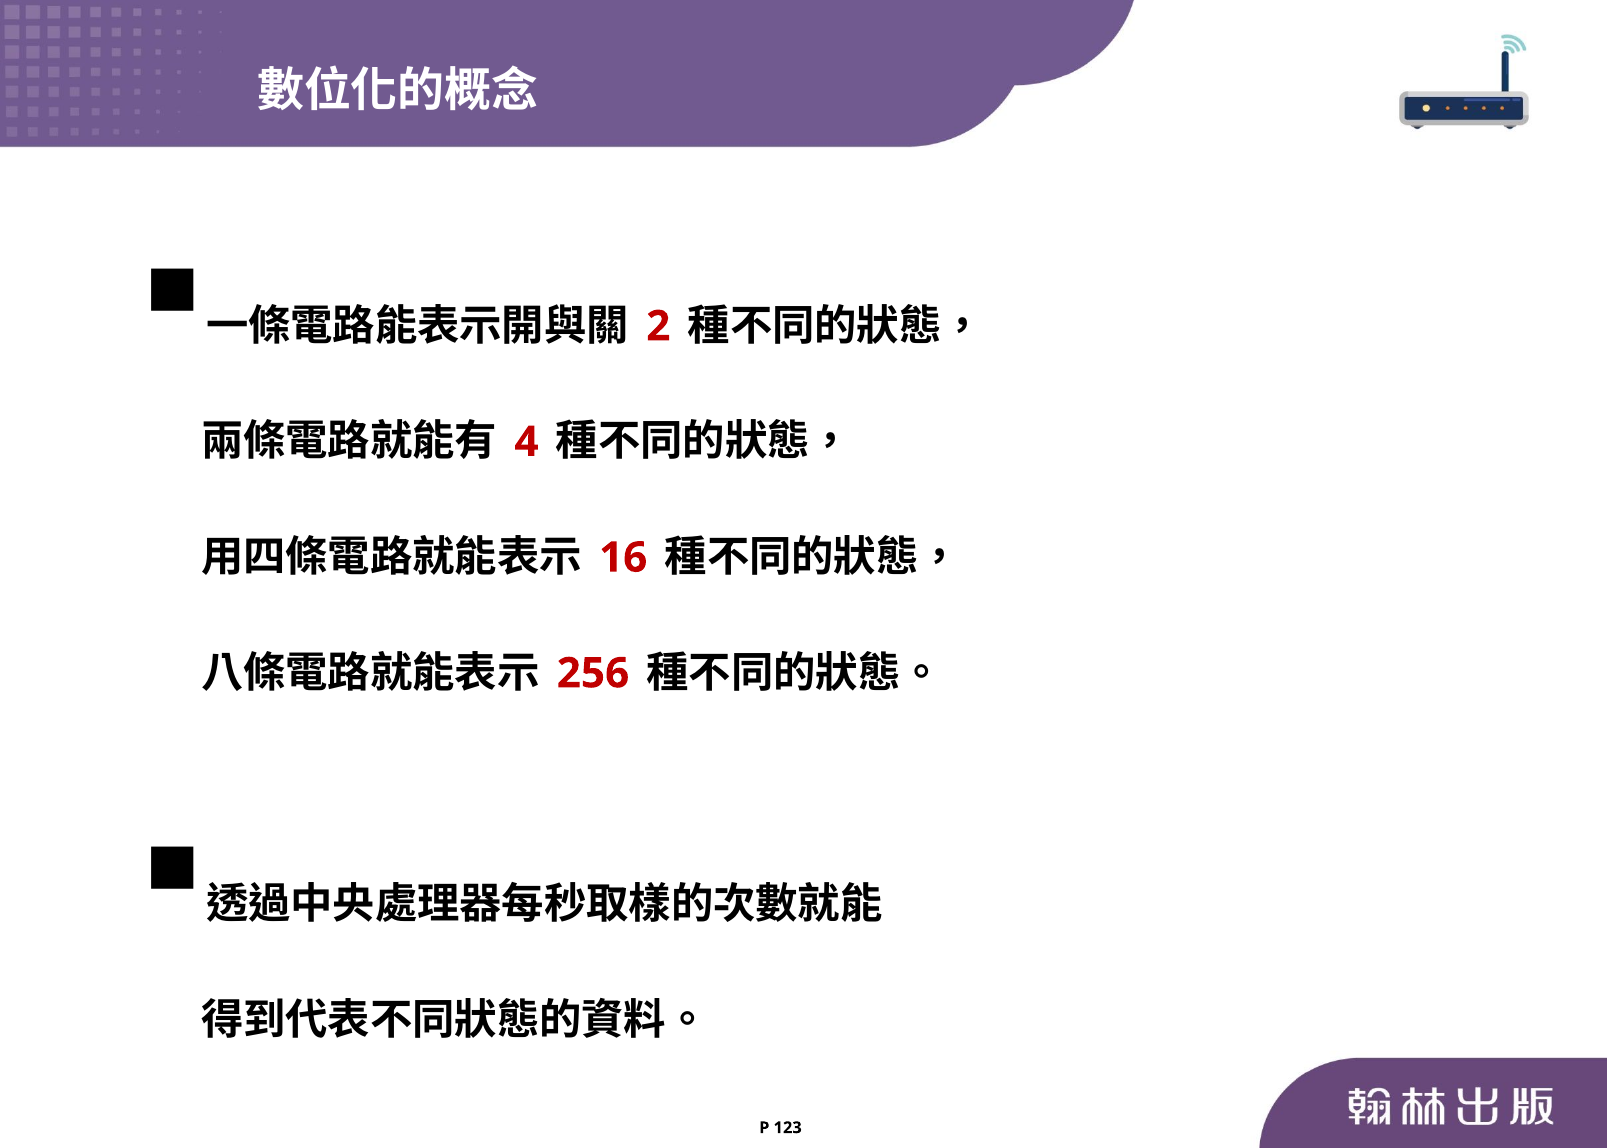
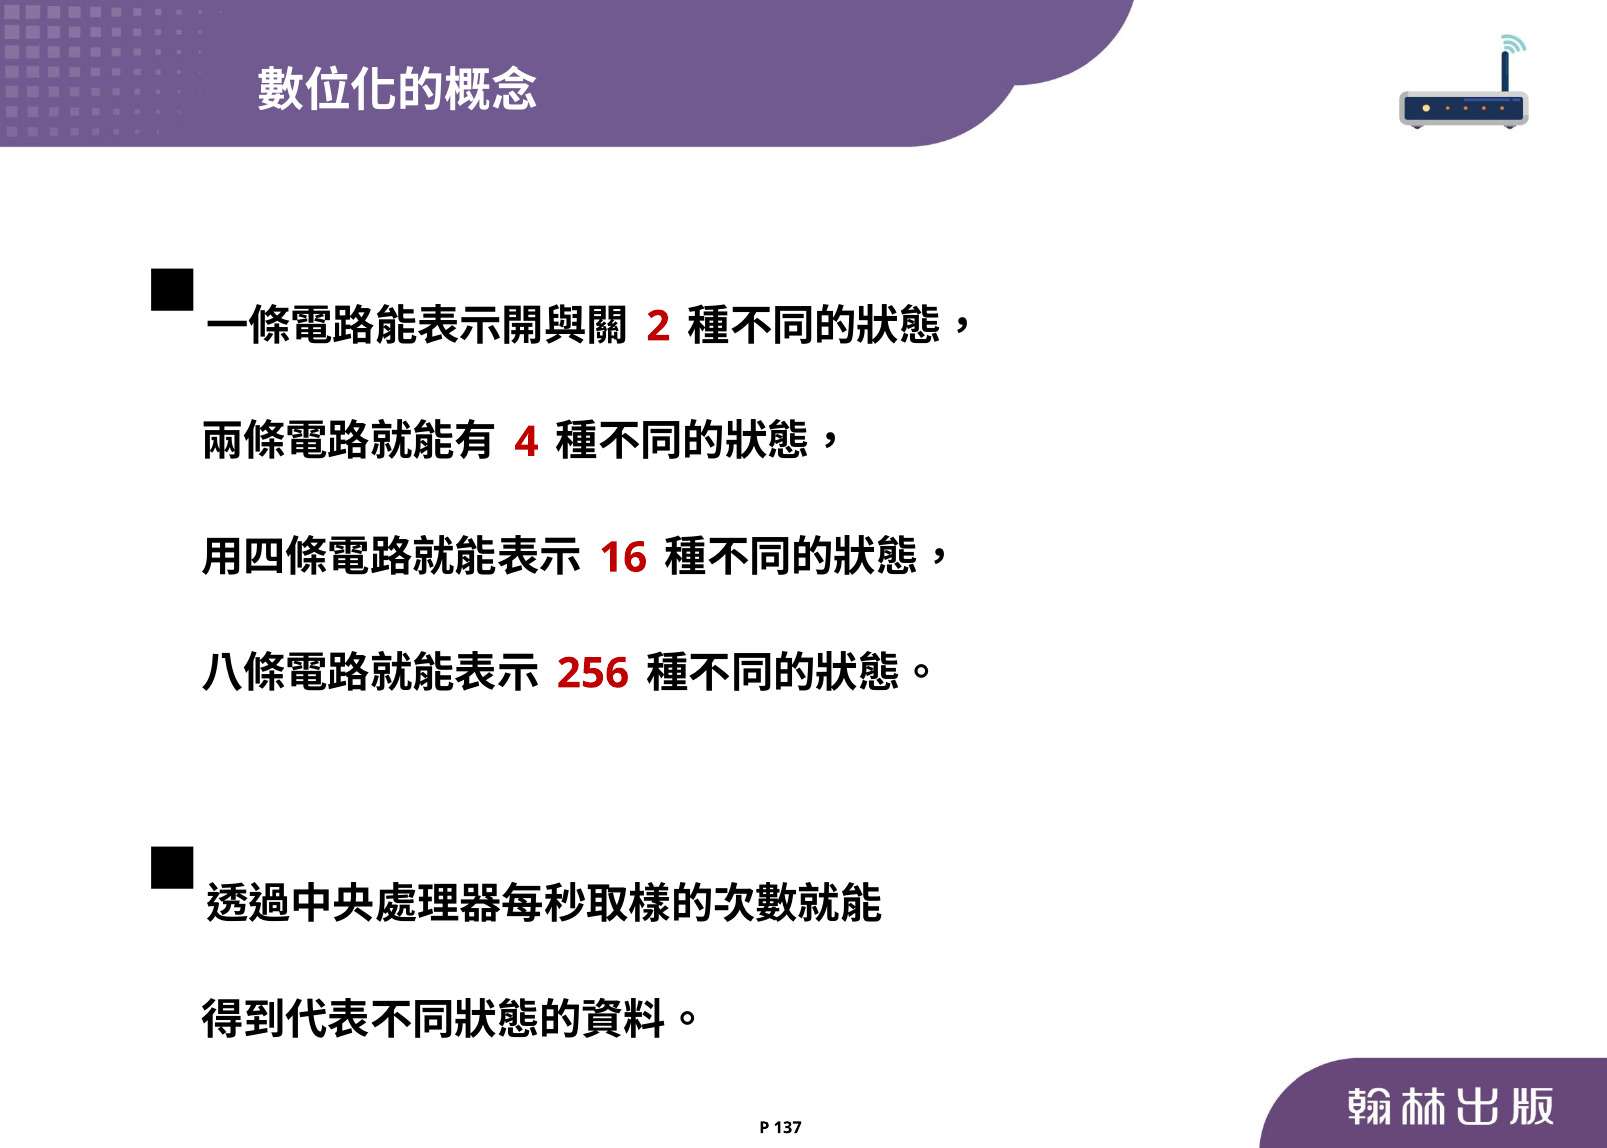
123: 123 -> 137
